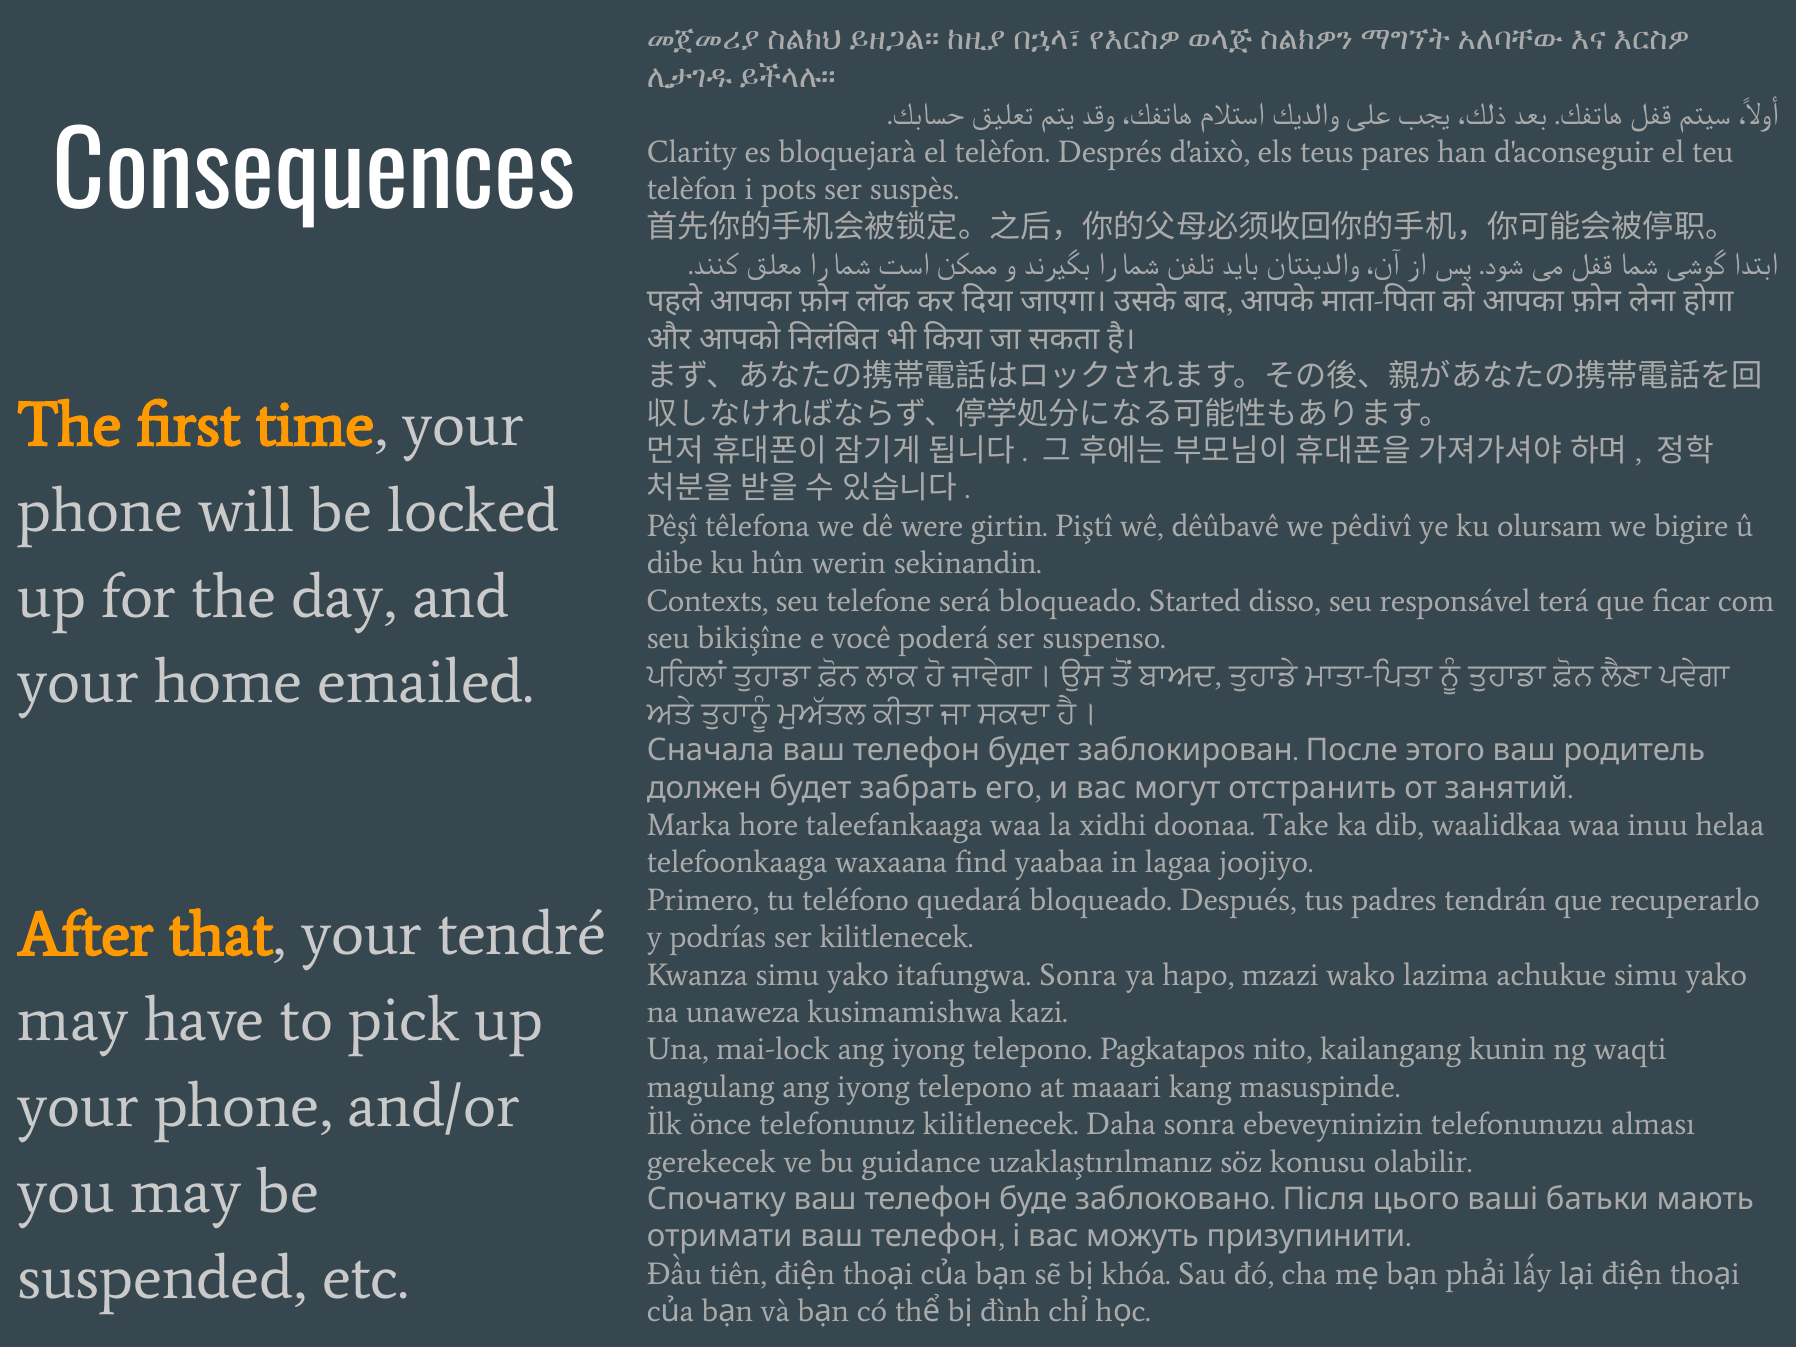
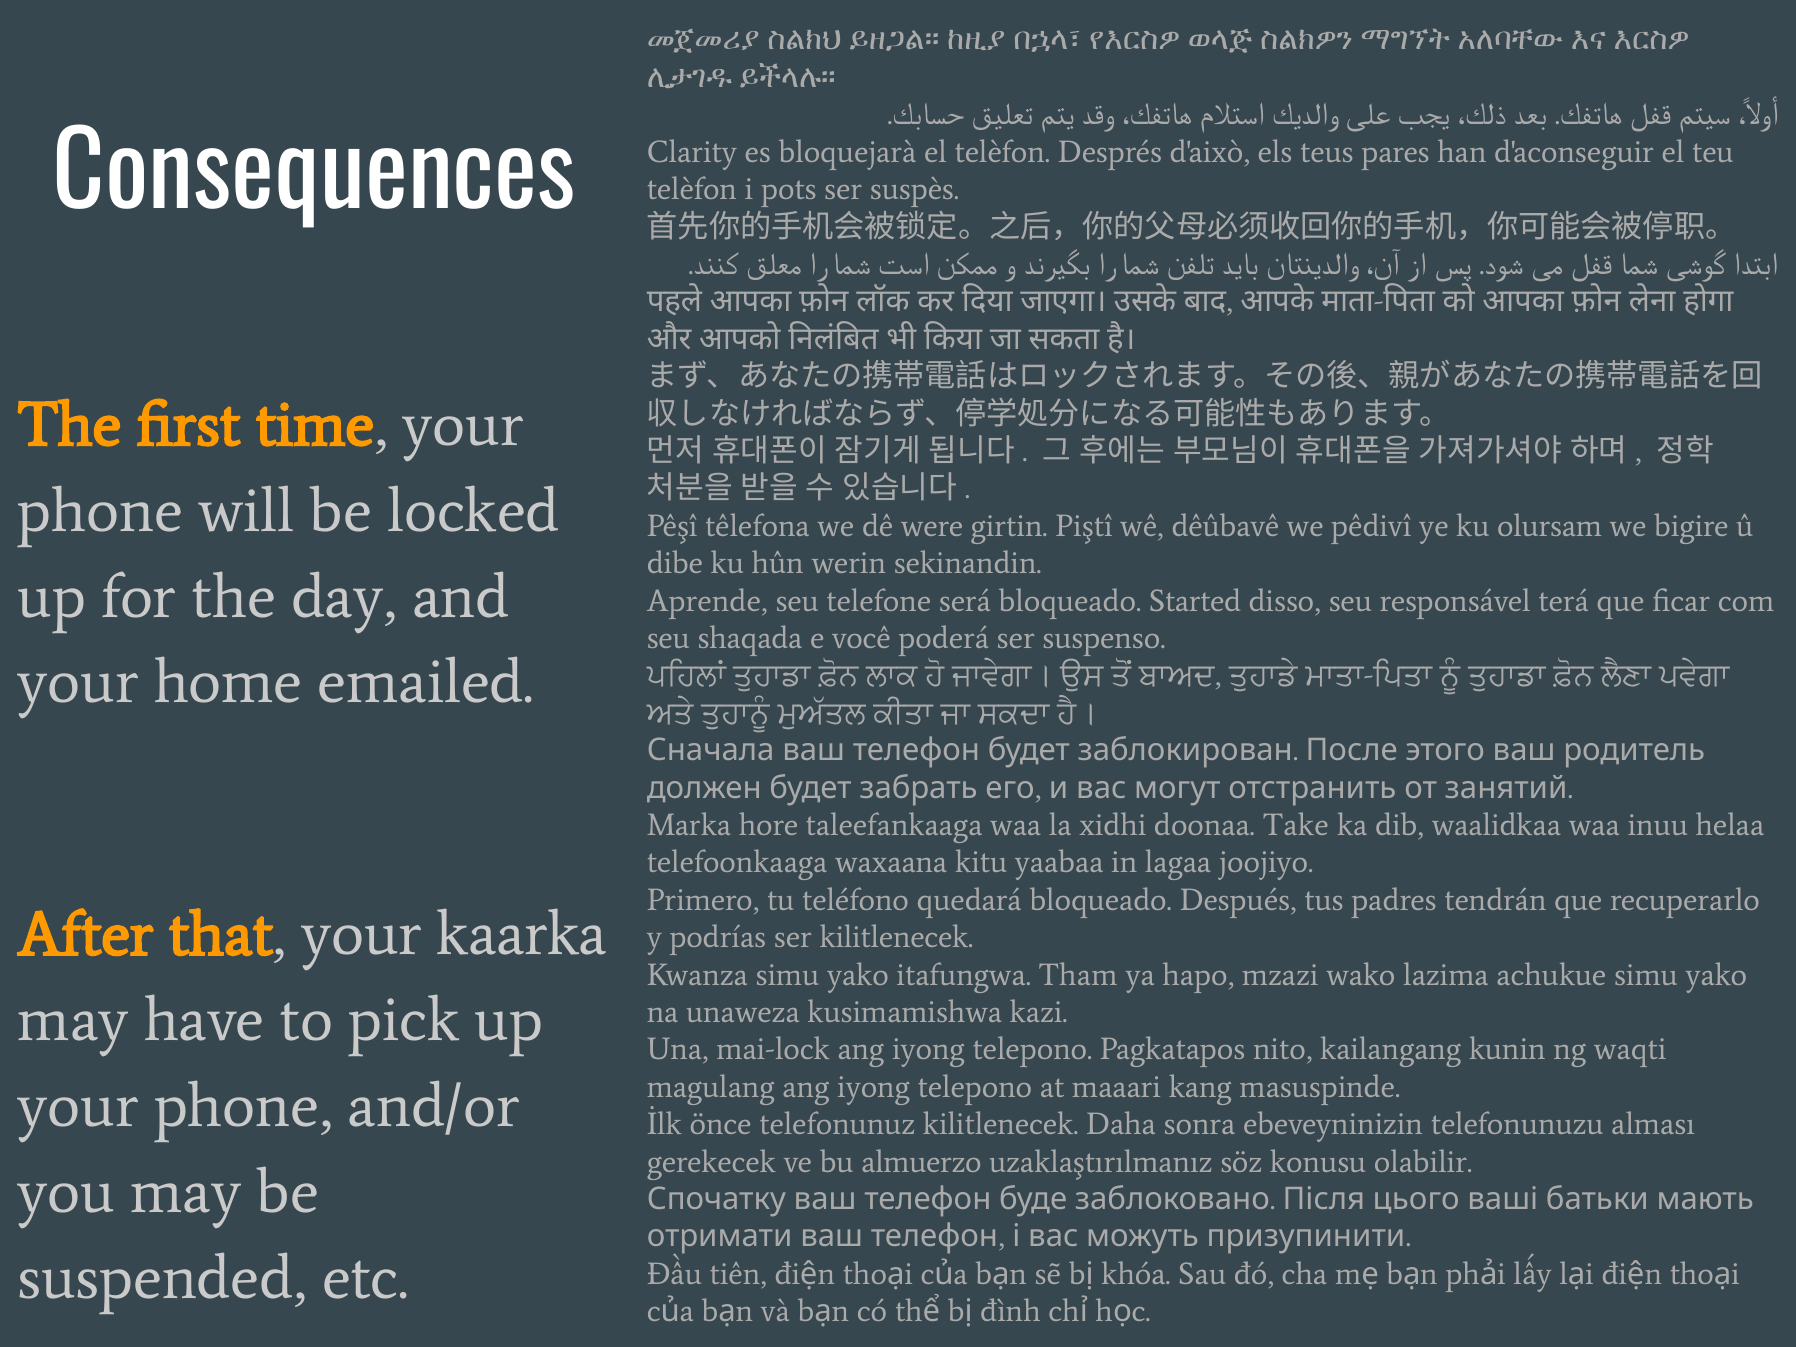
Contexts: Contexts -> Aprende
bikişîne: bikişîne -> shaqada
find: find -> kitu
tendré: tendré -> kaarka
itafungwa Sonra: Sonra -> Tham
guidance: guidance -> almuerzo
